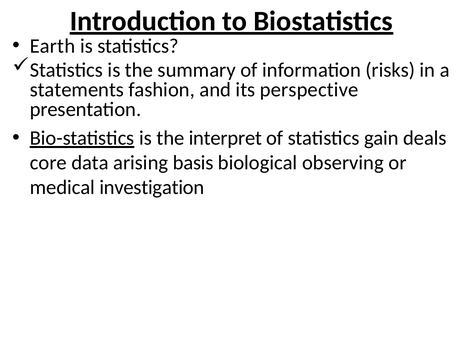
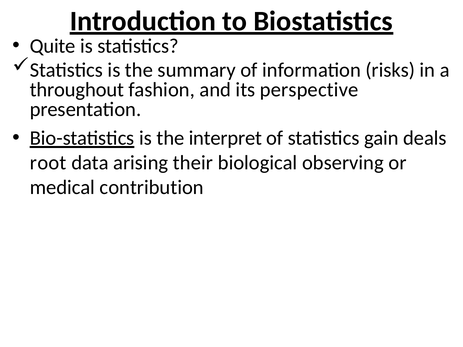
Earth: Earth -> Quite
statements: statements -> throughout
core: core -> root
basis: basis -> their
investigation: investigation -> contribution
